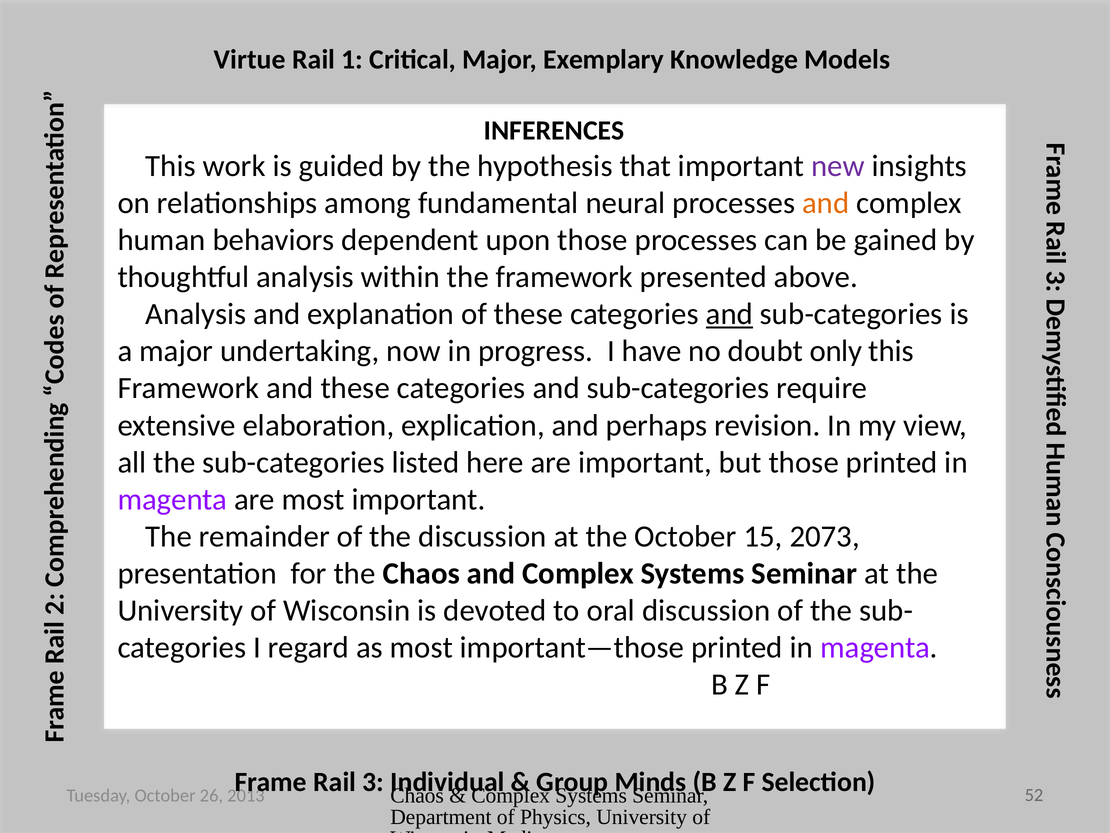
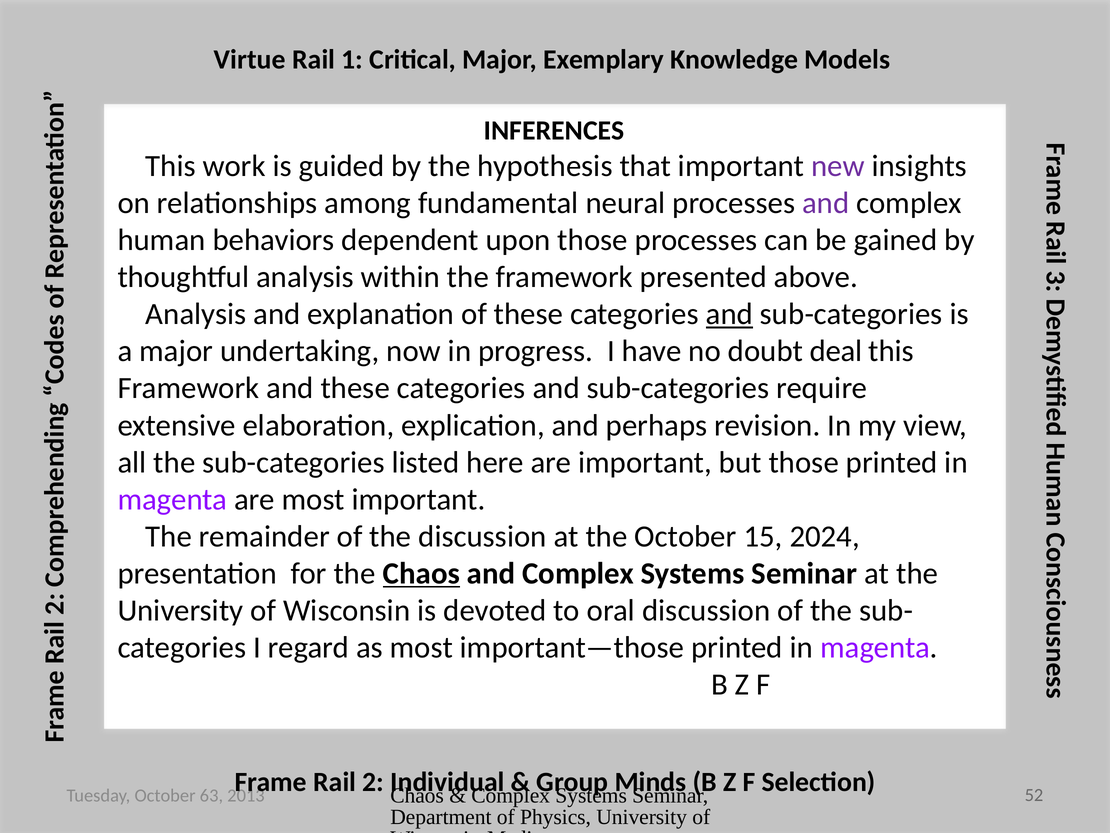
and at (826, 203) colour: orange -> purple
only: only -> deal
2073: 2073 -> 2024
Chaos at (421, 573) underline: none -> present
Rail 3: 3 -> 2
26: 26 -> 63
